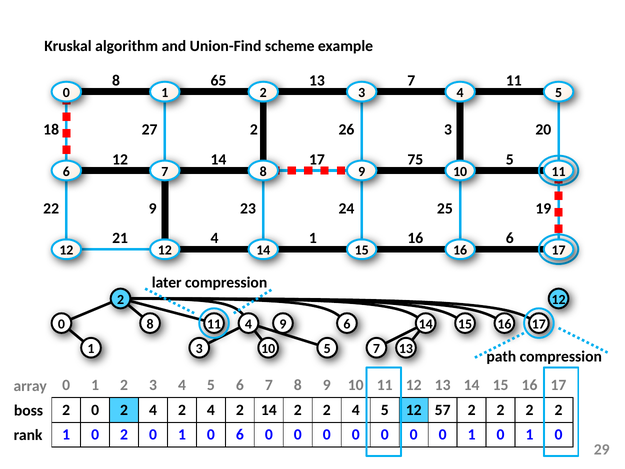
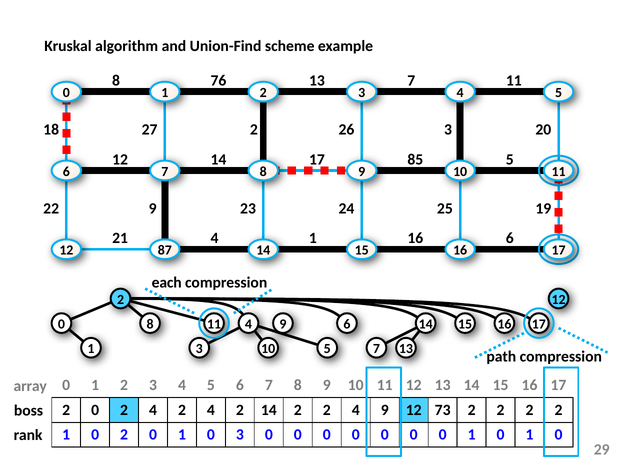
65: 65 -> 76
75: 75 -> 85
12 12: 12 -> 87
later: later -> each
2 4 5: 5 -> 9
57: 57 -> 73
1 0 6: 6 -> 3
